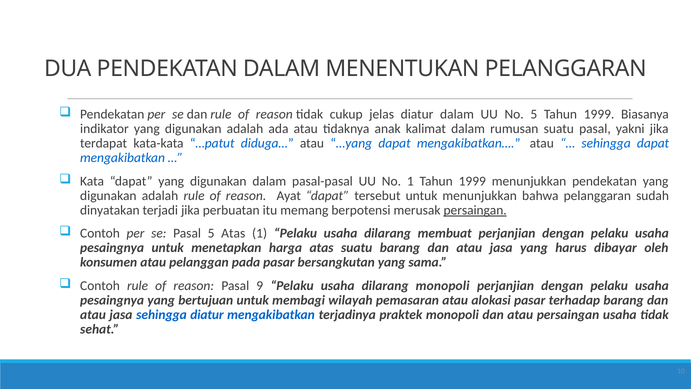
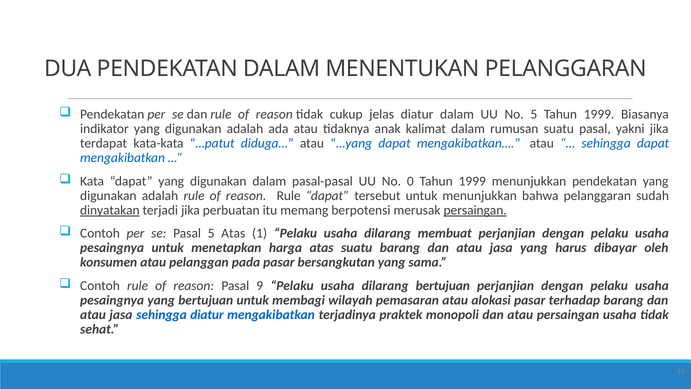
No 1: 1 -> 0
reason Ayat: Ayat -> Rule
dinyatakan underline: none -> present
dilarang monopoli: monopoli -> bertujuan
